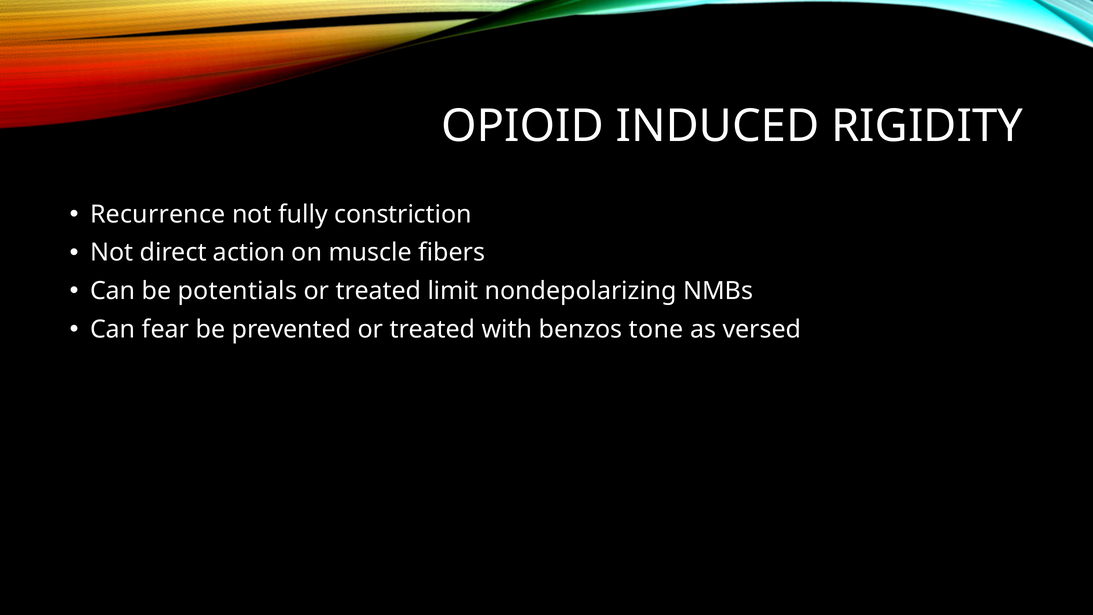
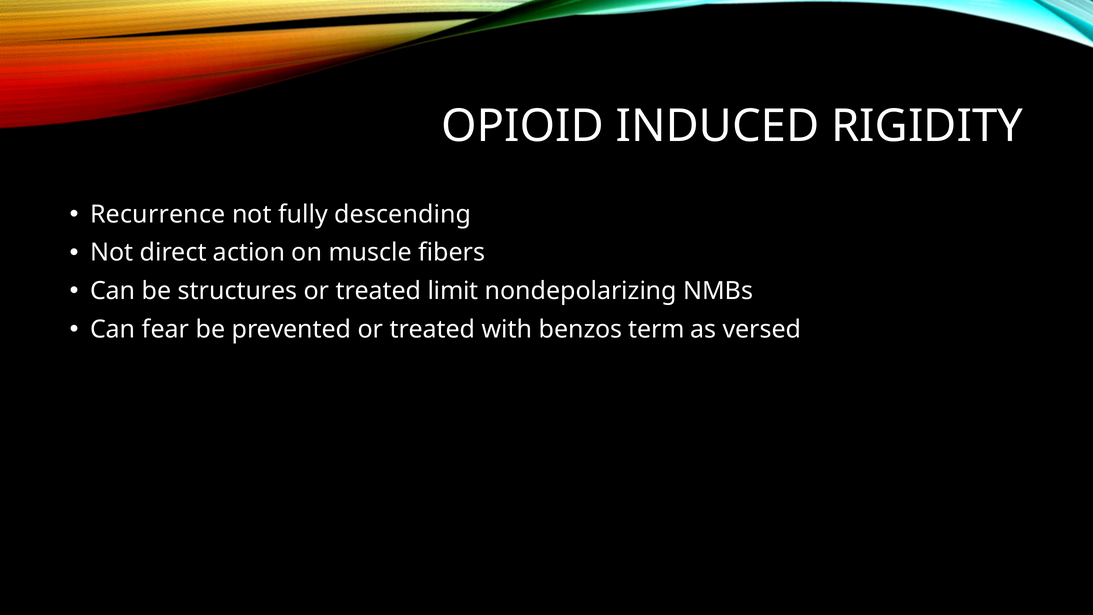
constriction: constriction -> descending
potentials: potentials -> structures
tone: tone -> term
